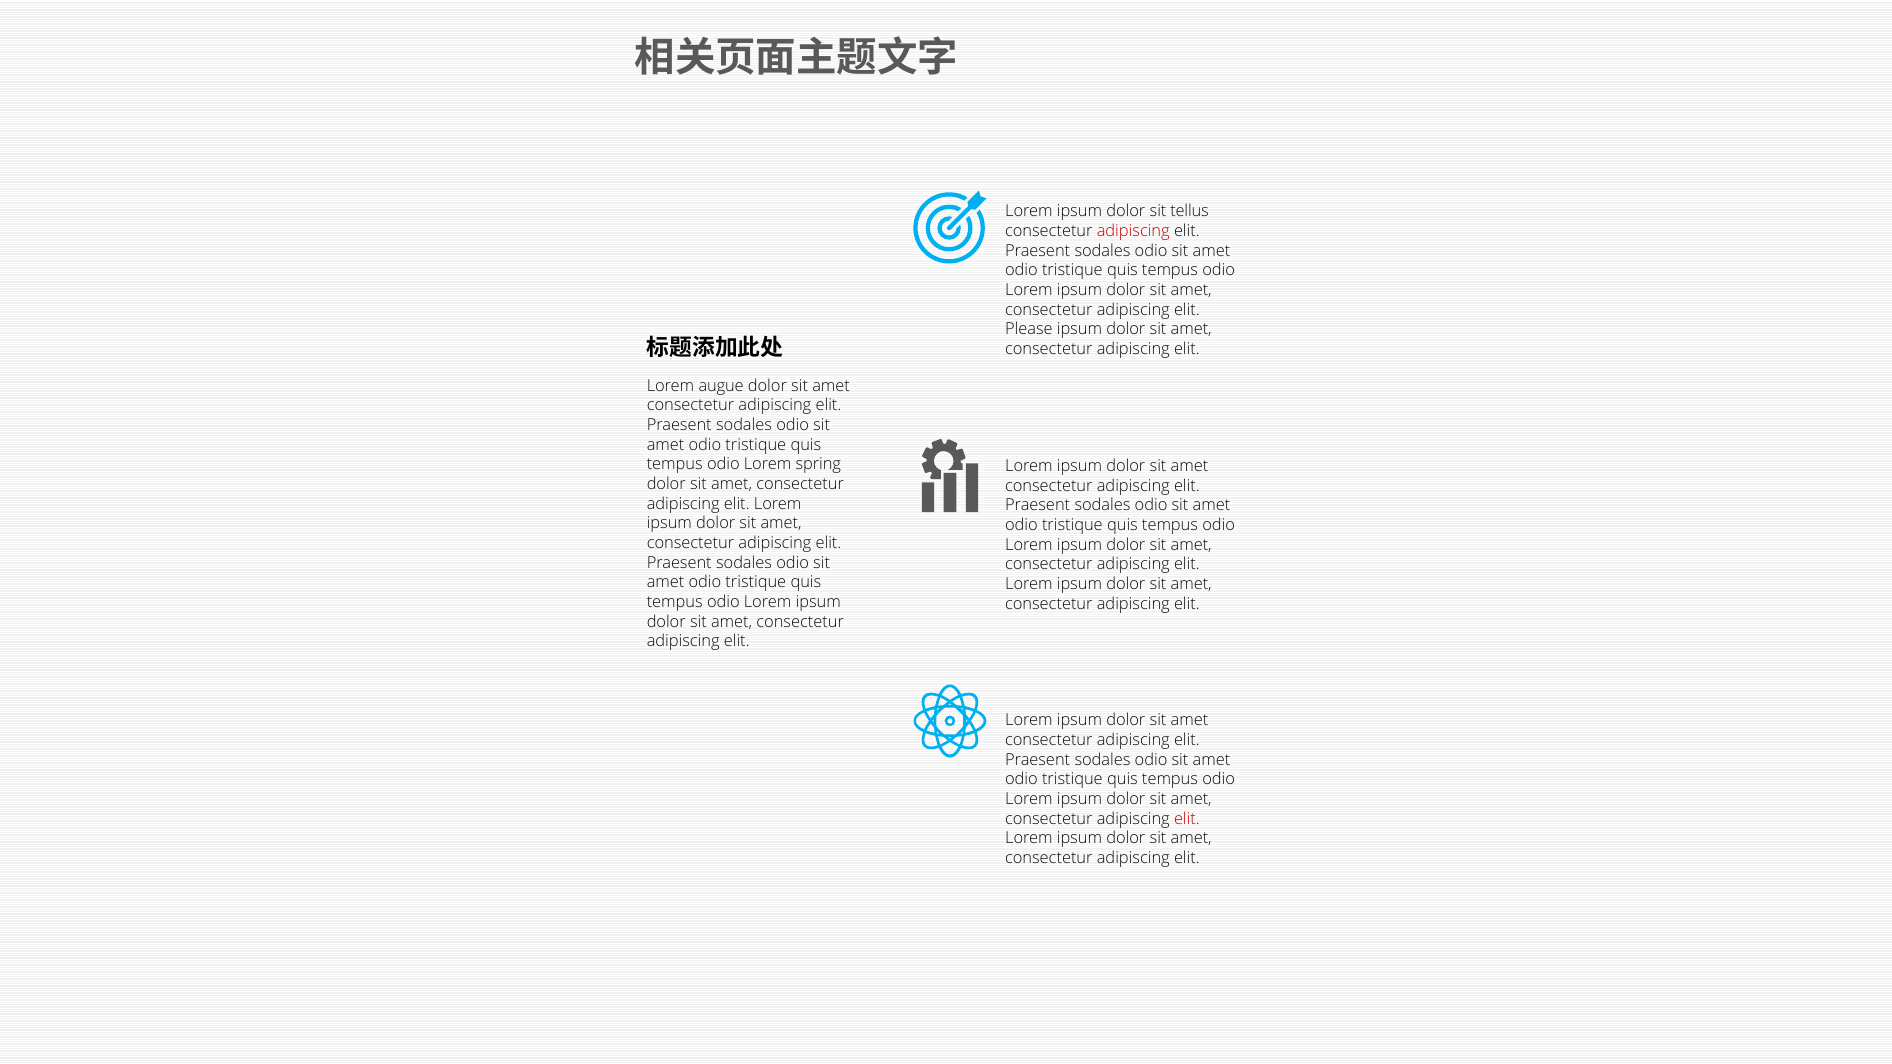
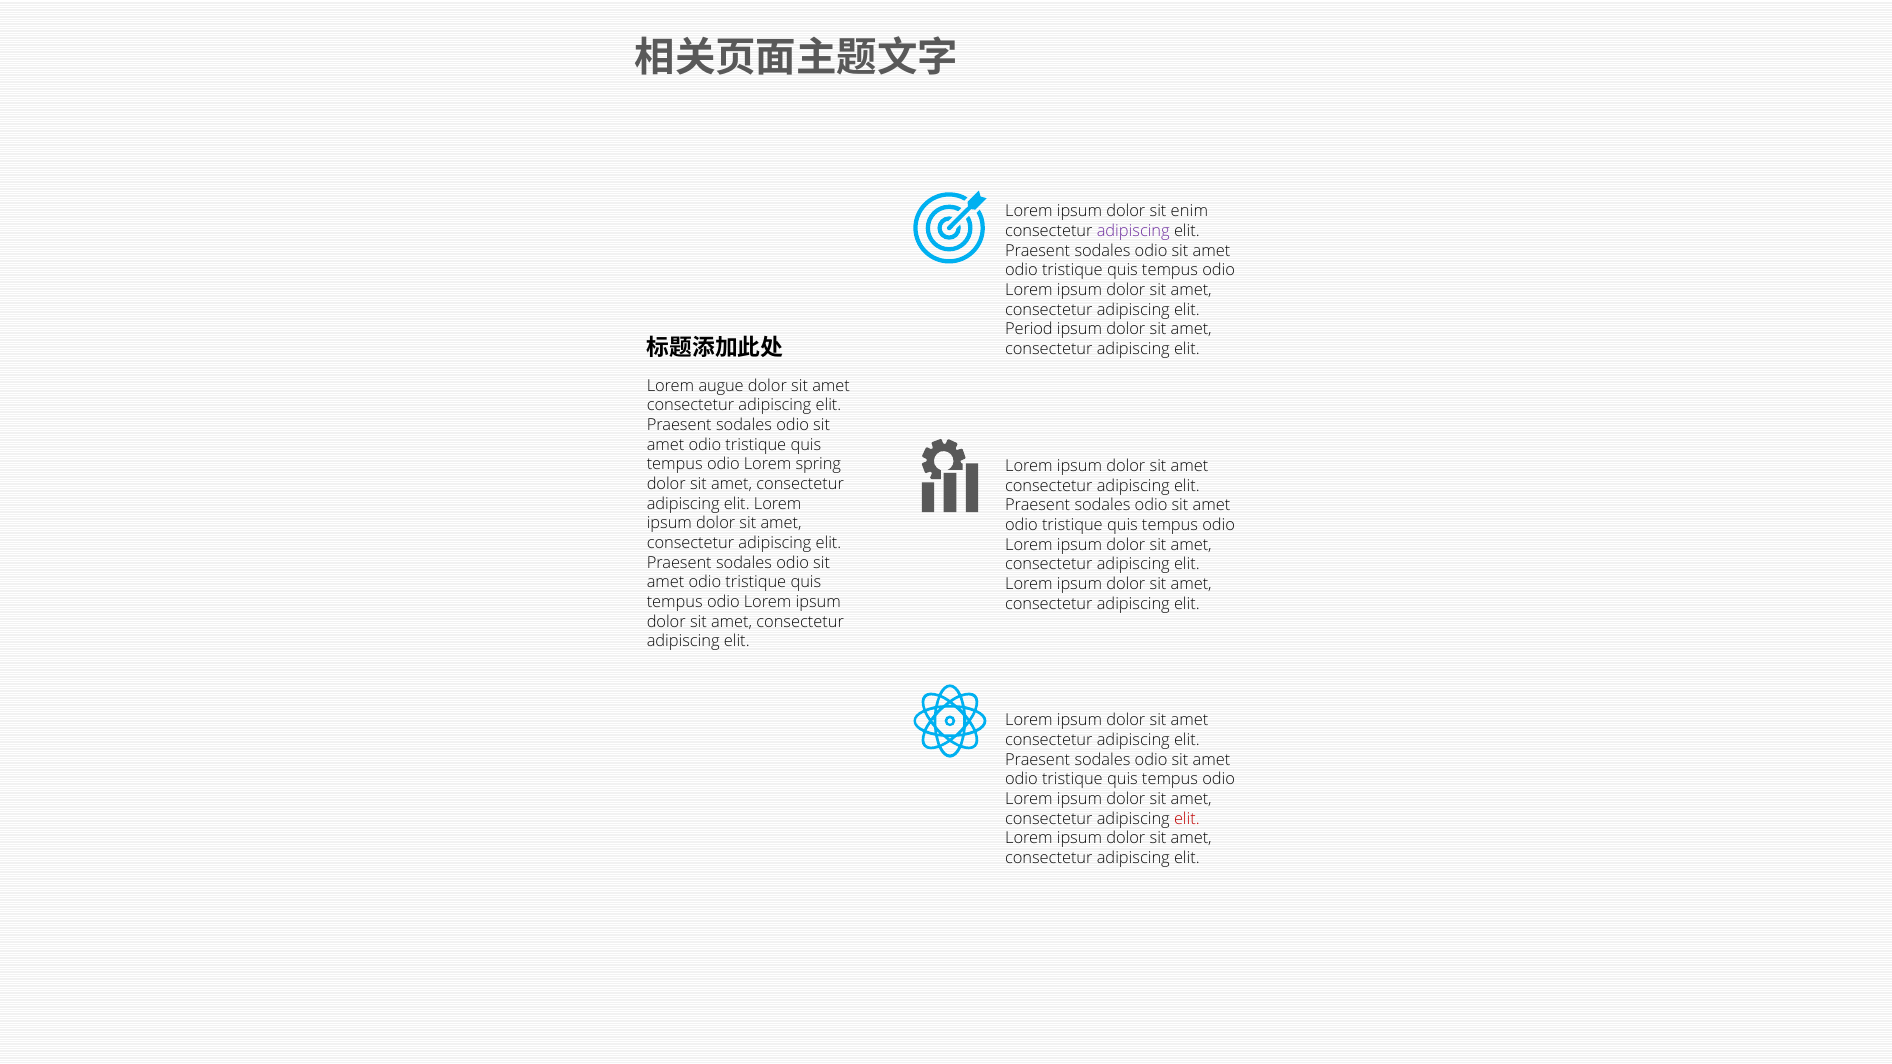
tellus: tellus -> enim
adipiscing at (1133, 231) colour: red -> purple
Please: Please -> Period
